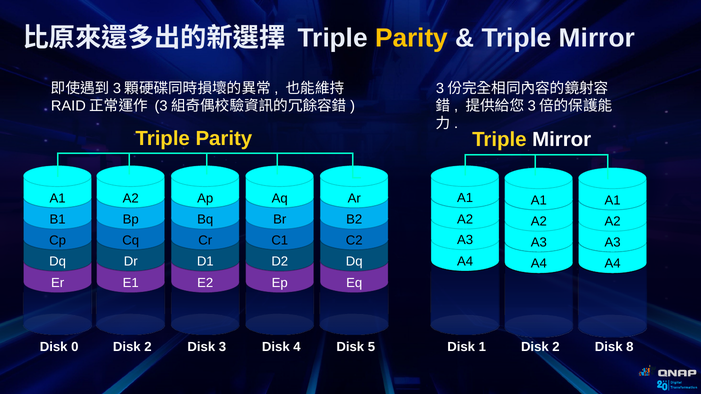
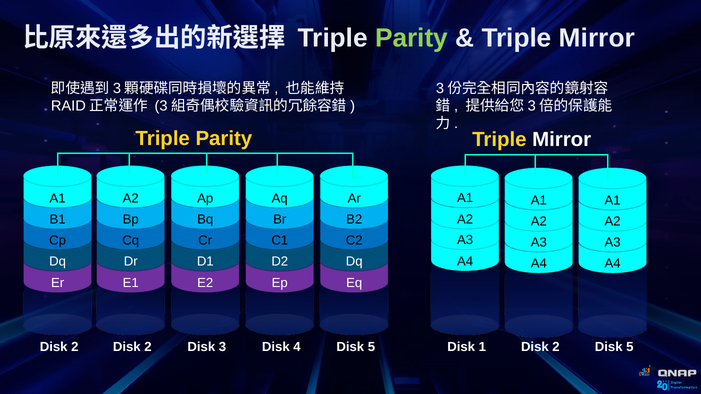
Parity at (412, 38) colour: yellow -> light green
0 at (75, 347): 0 -> 2
8 at (630, 347): 8 -> 5
